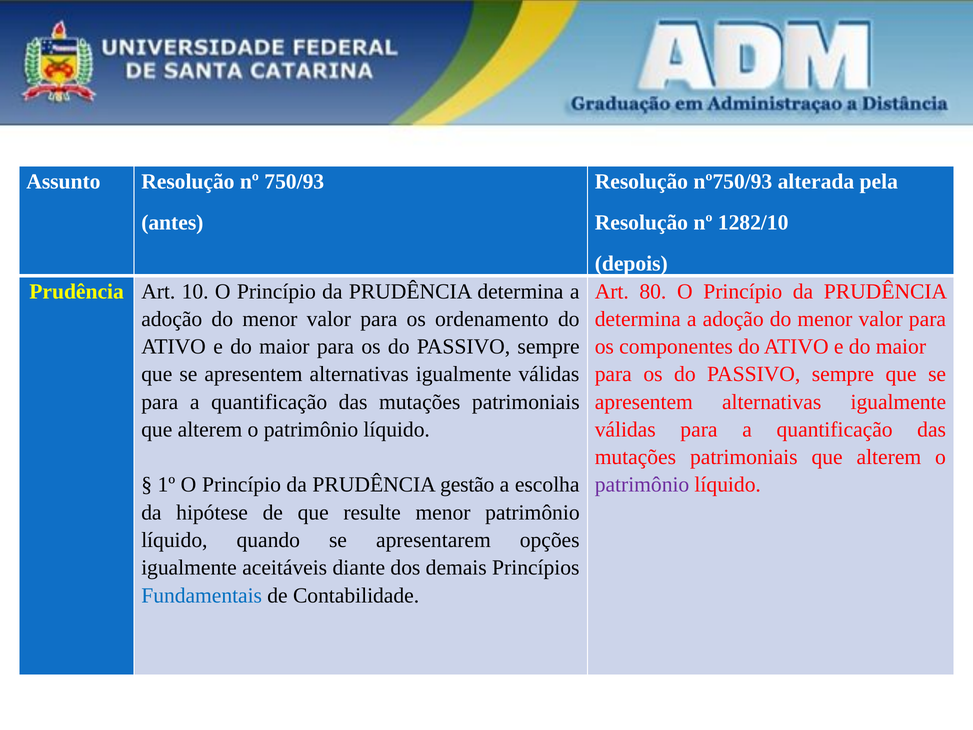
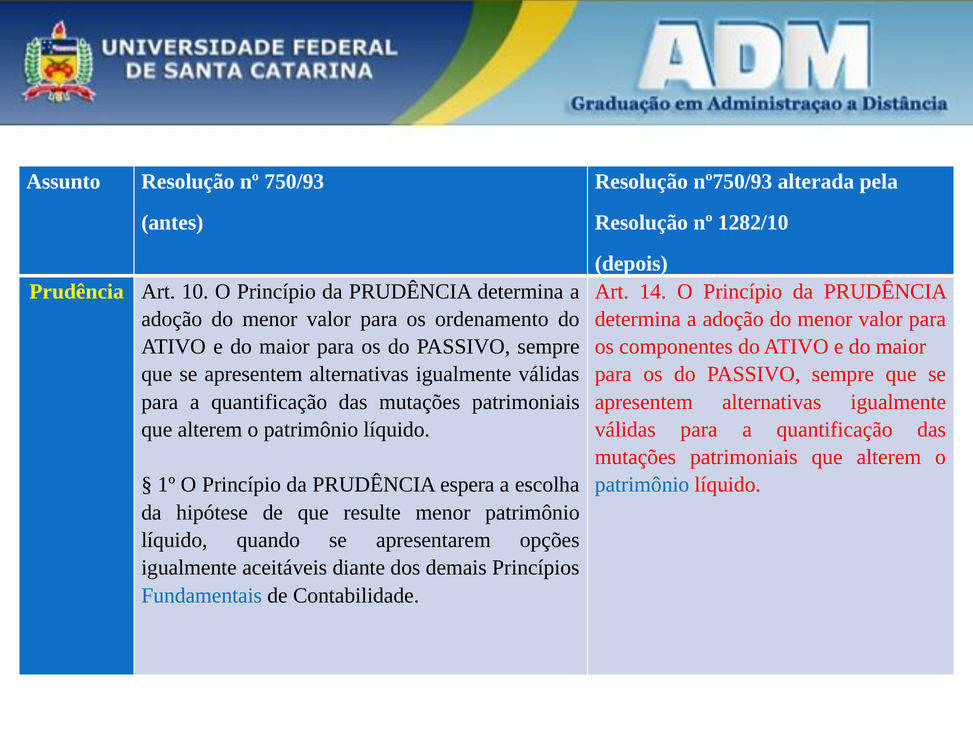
80: 80 -> 14
gestão: gestão -> espera
patrimônio at (642, 485) colour: purple -> blue
